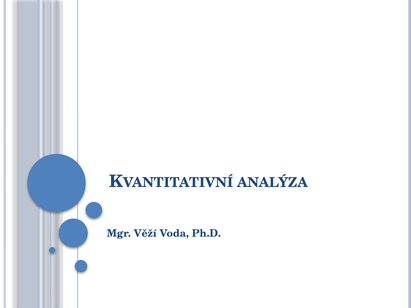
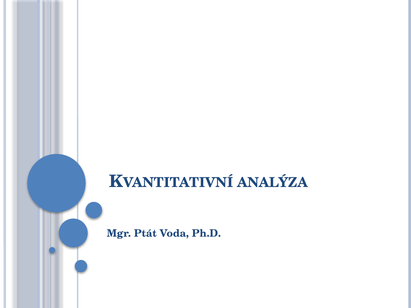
Věží: Věží -> Ptát
